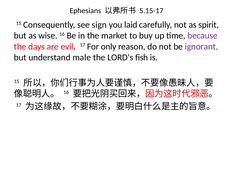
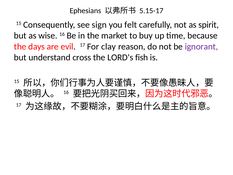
laid: laid -> felt
because colour: purple -> black
only: only -> clay
male: male -> cross
